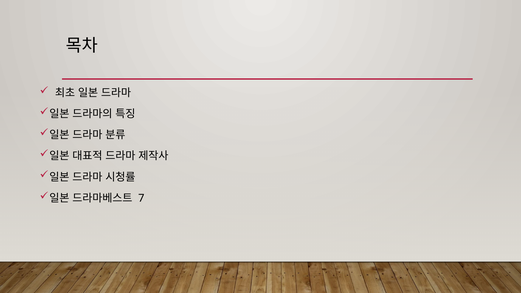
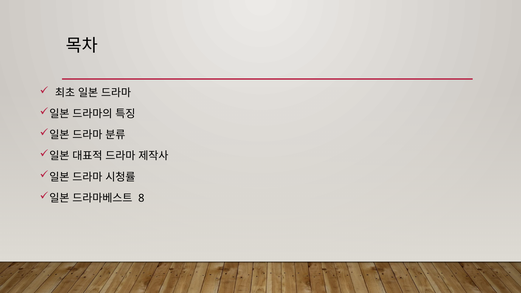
7: 7 -> 8
